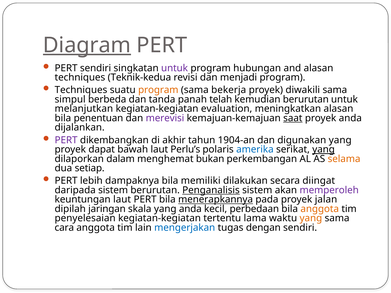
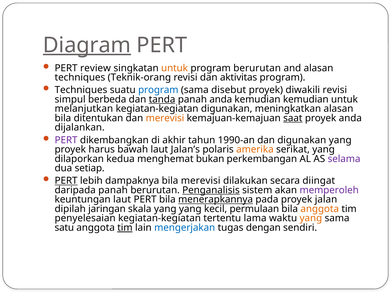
PERT sendiri: sendiri -> review
untuk at (175, 68) colour: purple -> orange
program hubungan: hubungan -> berurutan
Teknik-kedua: Teknik-kedua -> Teknik-orang
menjadi: menjadi -> aktivitas
program at (158, 90) colour: orange -> blue
bekerja: bekerja -> disebut
diwakili sama: sama -> revisi
tanda underline: none -> present
panah telah: telah -> anda
kemudian berurutan: berurutan -> kemudian
kegiatan-kegiatan evaluation: evaluation -> digunakan
penentuan: penentuan -> ditentukan
merevisi at (165, 118) colour: purple -> orange
1904-an: 1904-an -> 1990-an
dapat: dapat -> harus
Perlu’s: Perlu’s -> Jalan’s
amerika colour: blue -> orange
yang at (324, 150) underline: present -> none
dalam: dalam -> kedua
selama colour: orange -> purple
PERT at (66, 181) underline: none -> present
bila memiliki: memiliki -> merevisi
daripada sistem: sistem -> panah
yang anda: anda -> yang
perbedaan: perbedaan -> permulaan
cara: cara -> satu
tim at (125, 228) underline: none -> present
